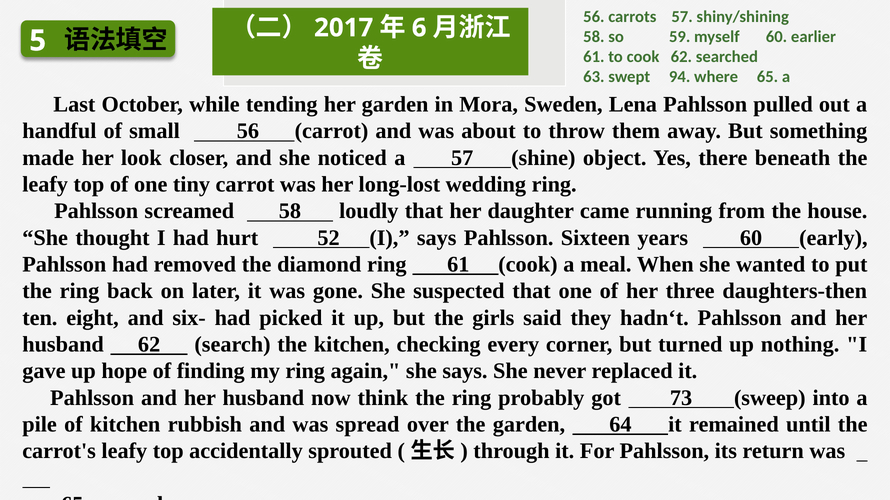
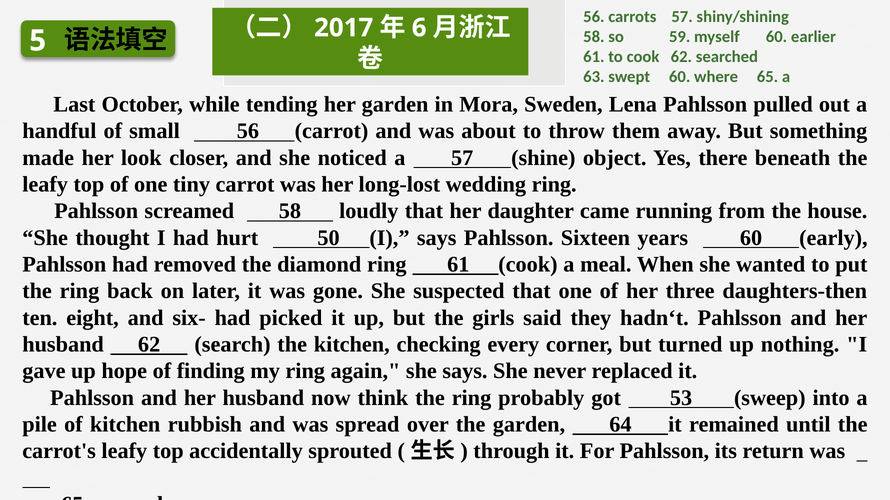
swept 94: 94 -> 60
52: 52 -> 50
73: 73 -> 53
